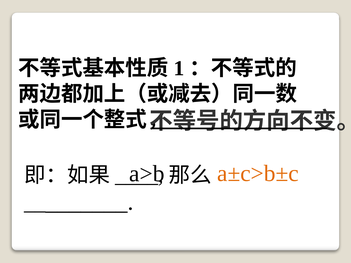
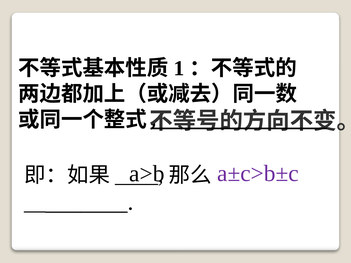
a±c>b±c colour: orange -> purple
